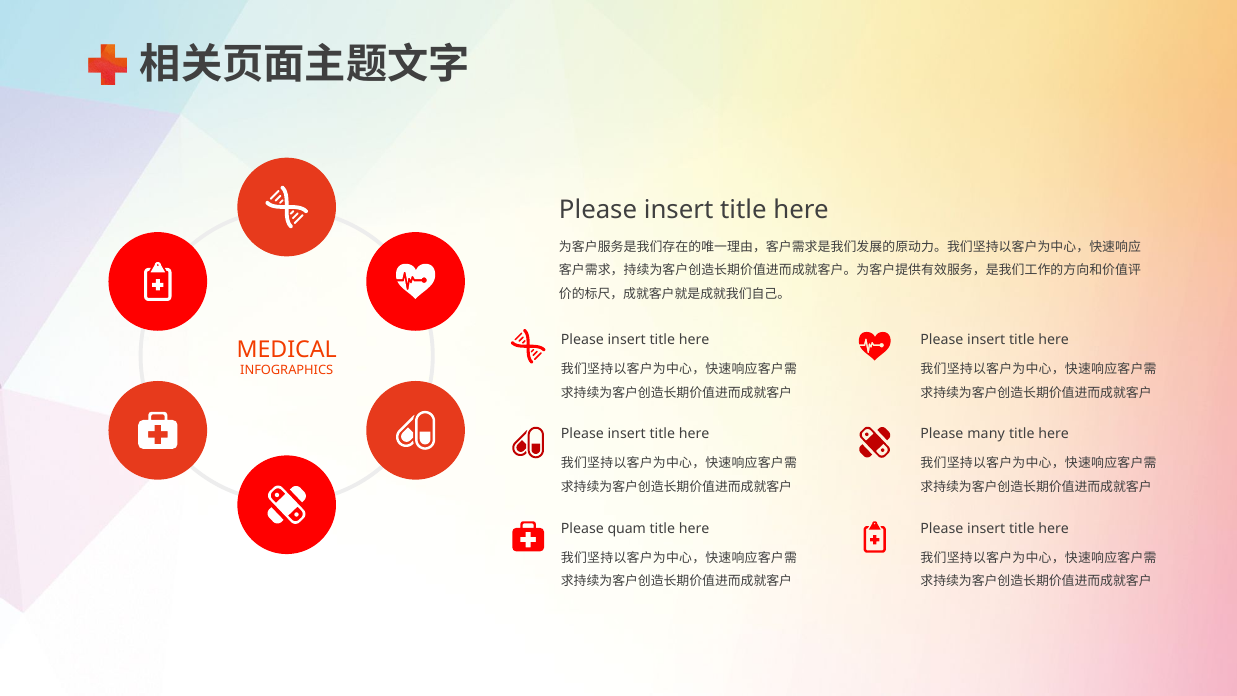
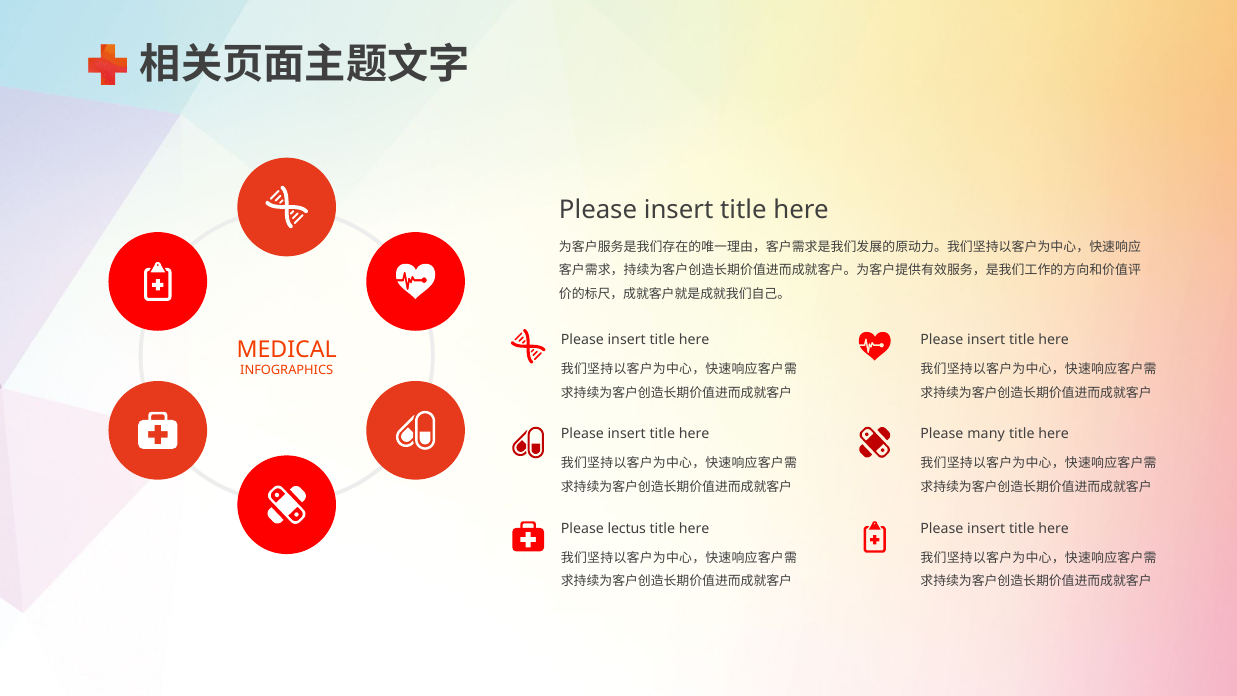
quam: quam -> lectus
